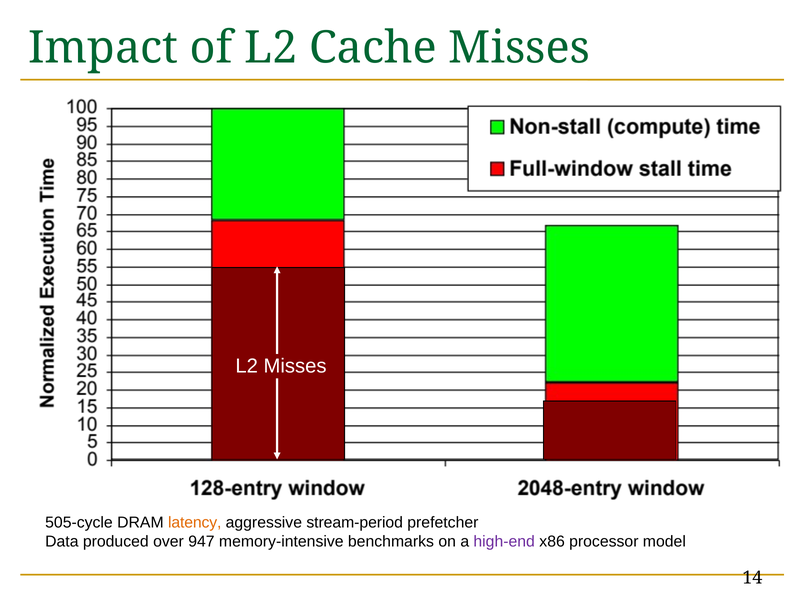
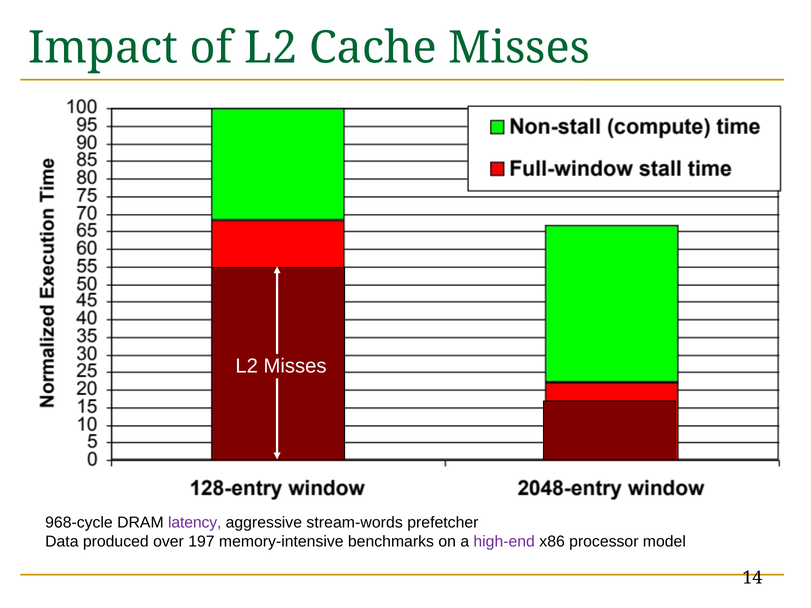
505-cycle: 505-cycle -> 968-cycle
latency colour: orange -> purple
stream-period: stream-period -> stream-words
947: 947 -> 197
